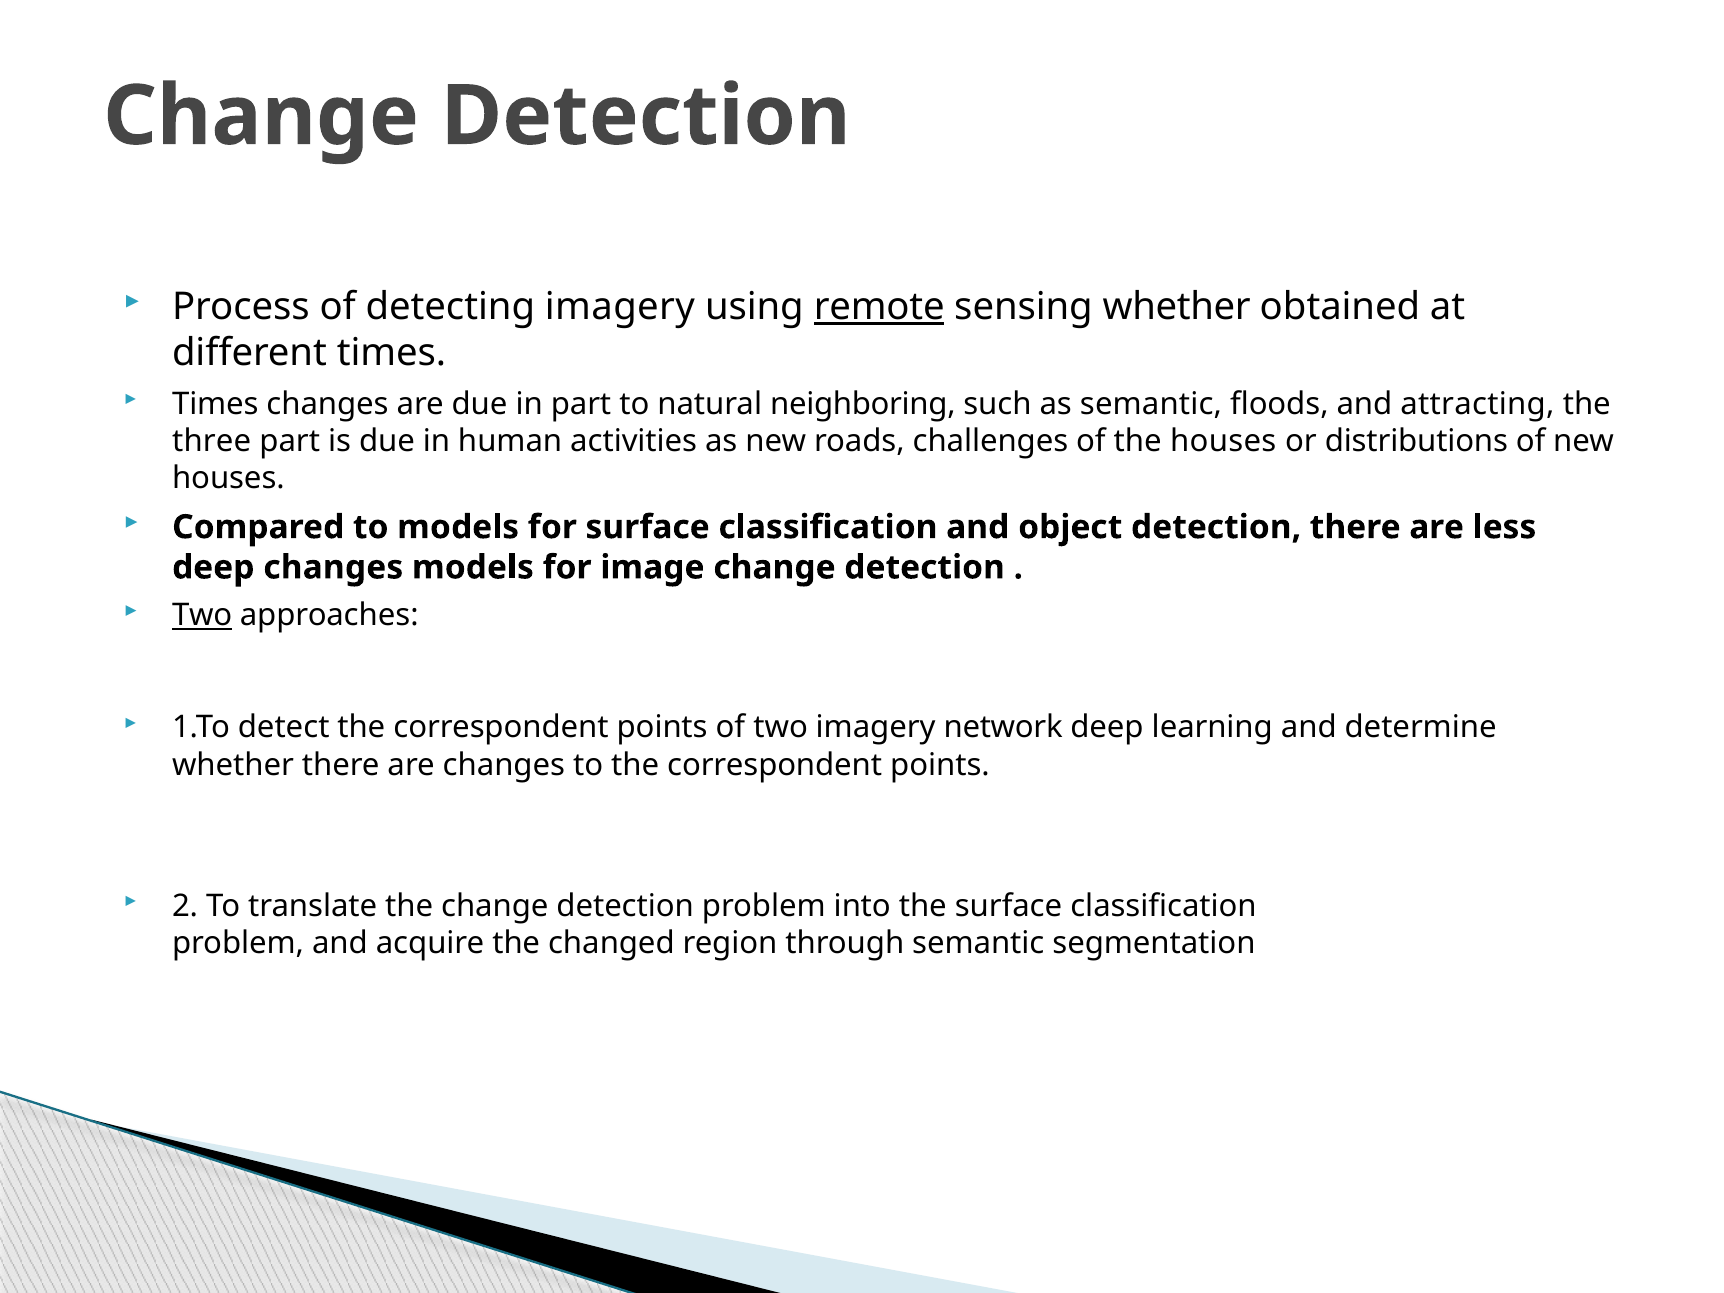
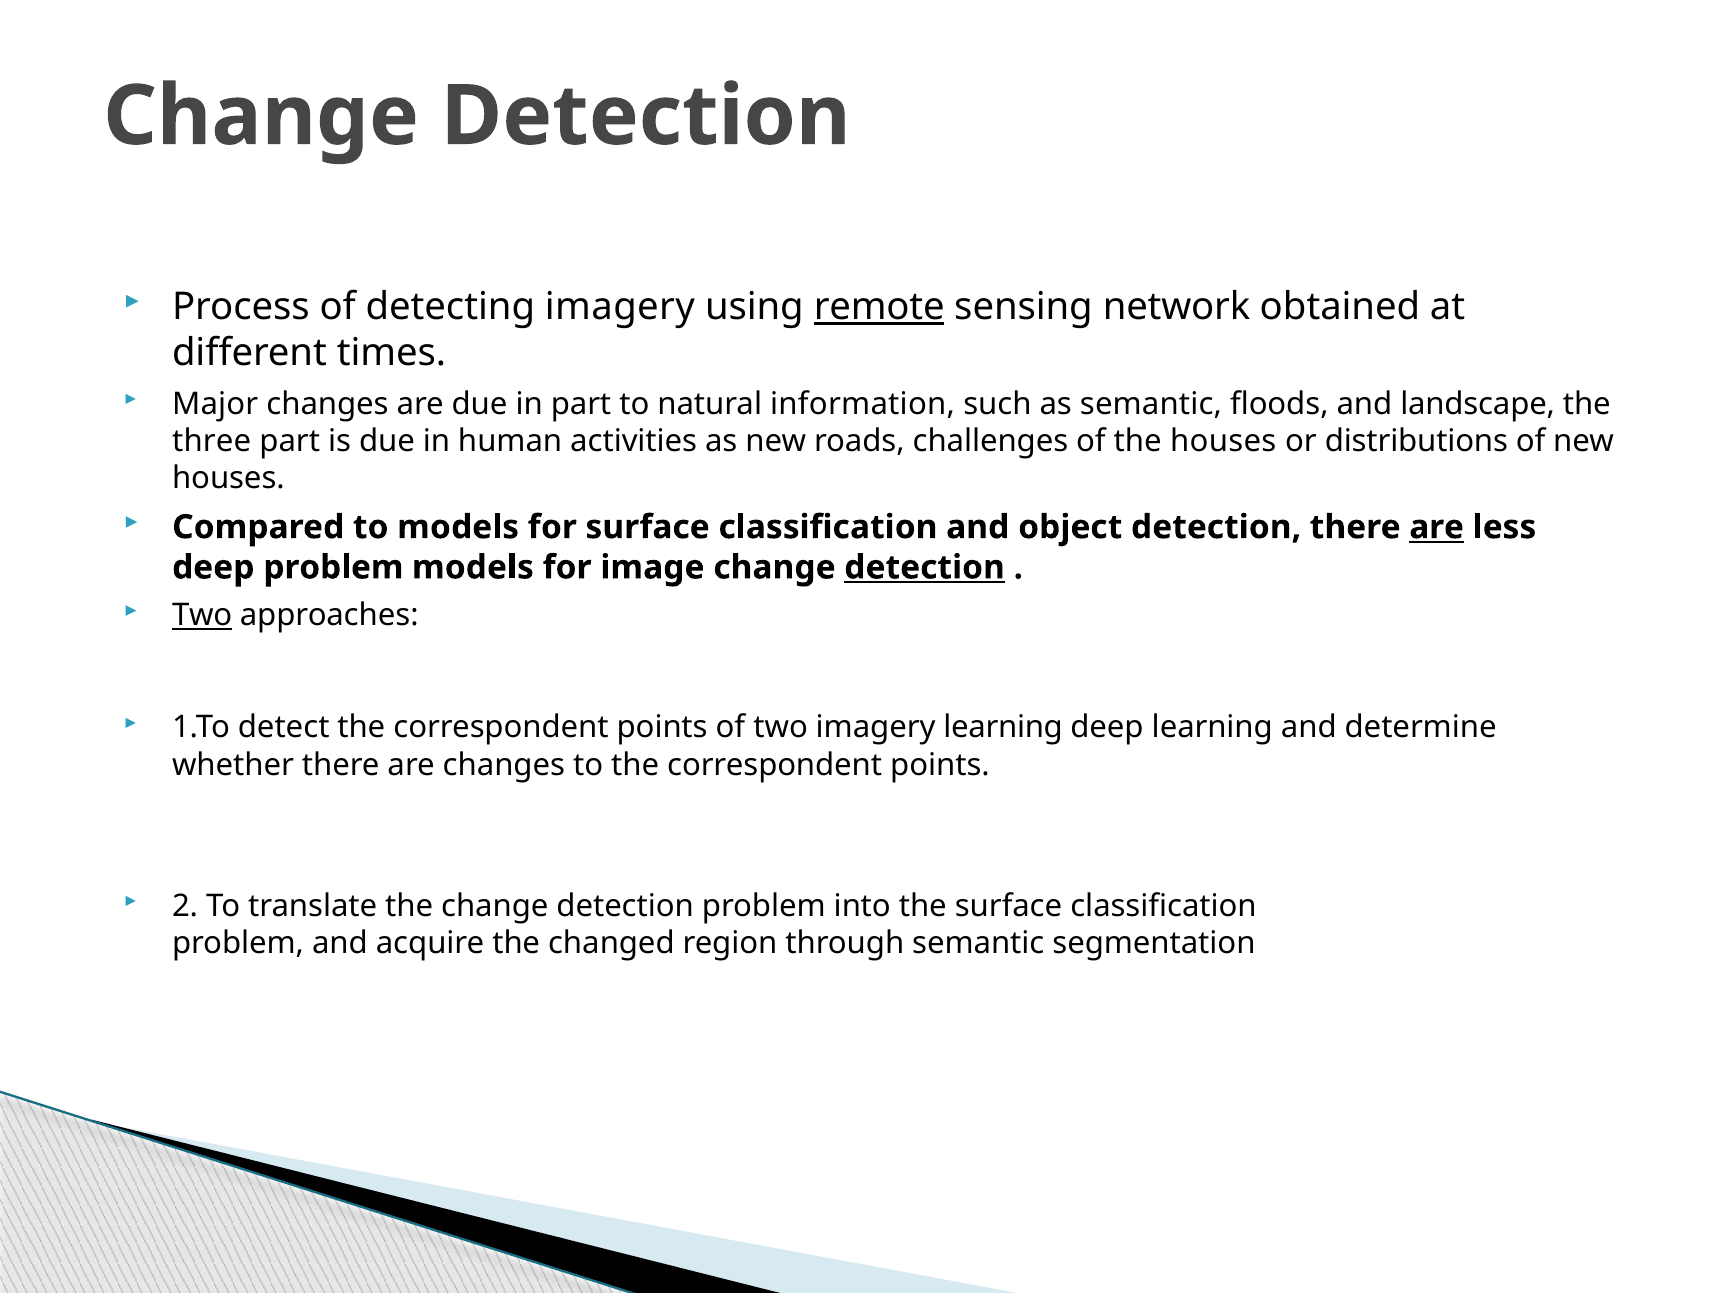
sensing whether: whether -> network
Times at (215, 404): Times -> Major
neighboring: neighboring -> information
attracting: attracting -> landscape
are at (1437, 527) underline: none -> present
deep changes: changes -> problem
detection at (925, 567) underline: none -> present
imagery network: network -> learning
